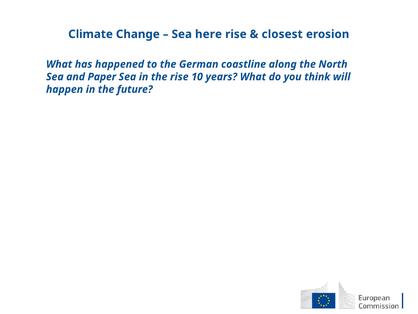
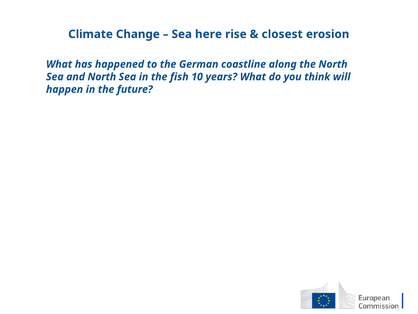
and Paper: Paper -> North
the rise: rise -> fish
